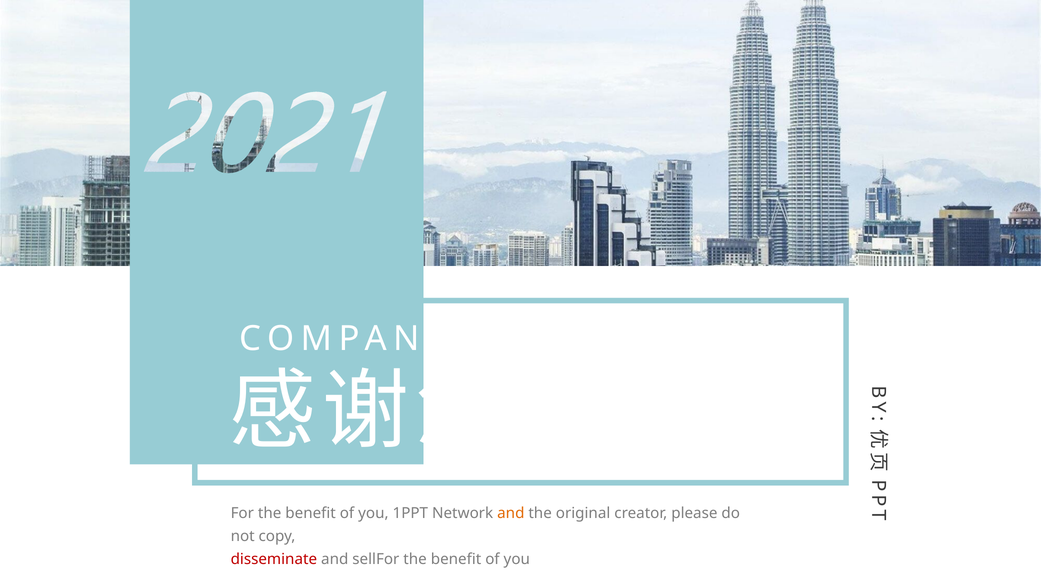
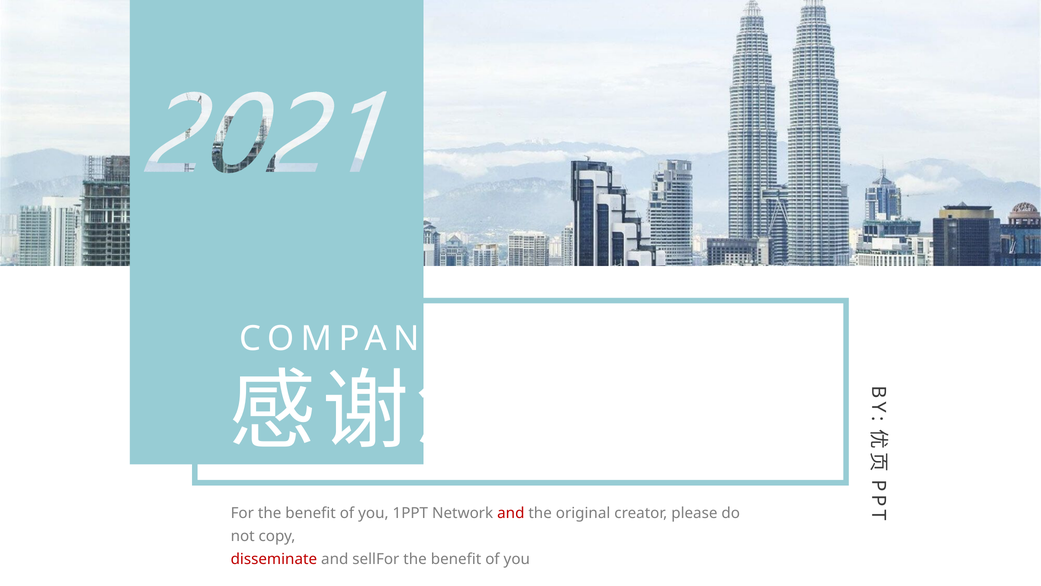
and at (511, 513) colour: orange -> red
